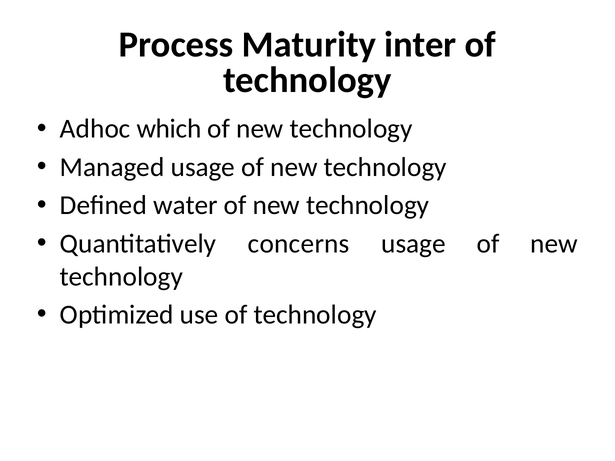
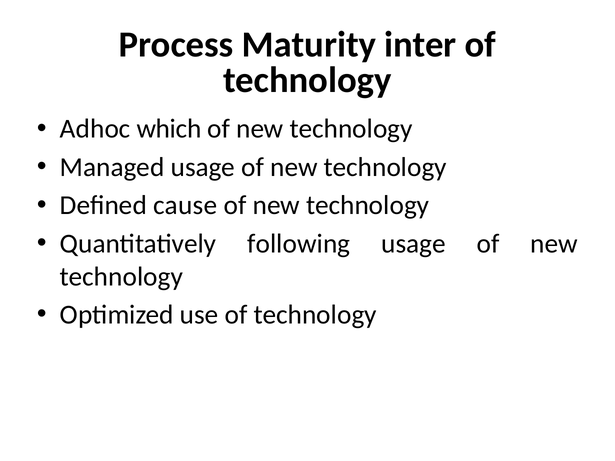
water: water -> cause
concerns: concerns -> following
